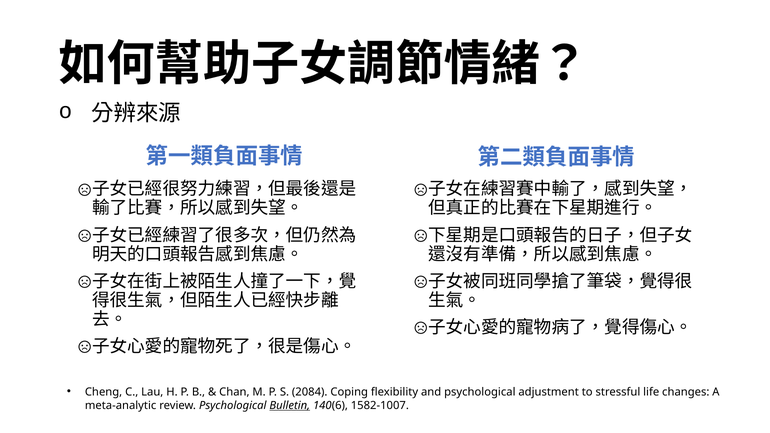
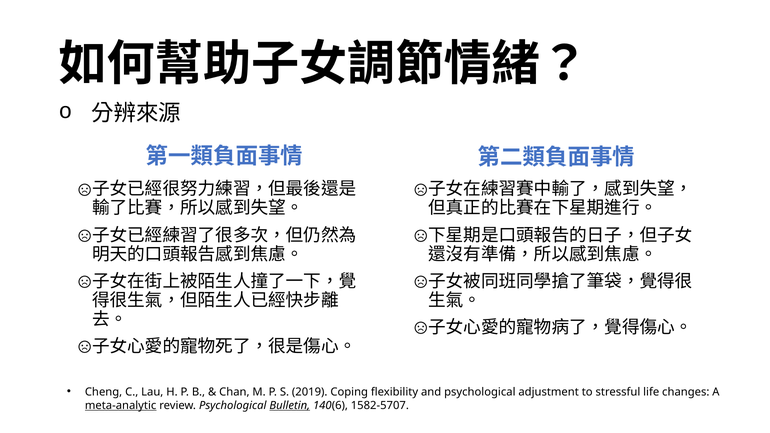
2084: 2084 -> 2019
meta-analytic underline: none -> present
1582-1007: 1582-1007 -> 1582-5707
